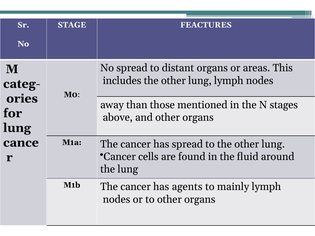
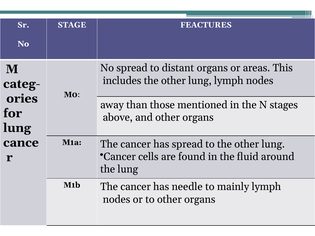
agents: agents -> needle
